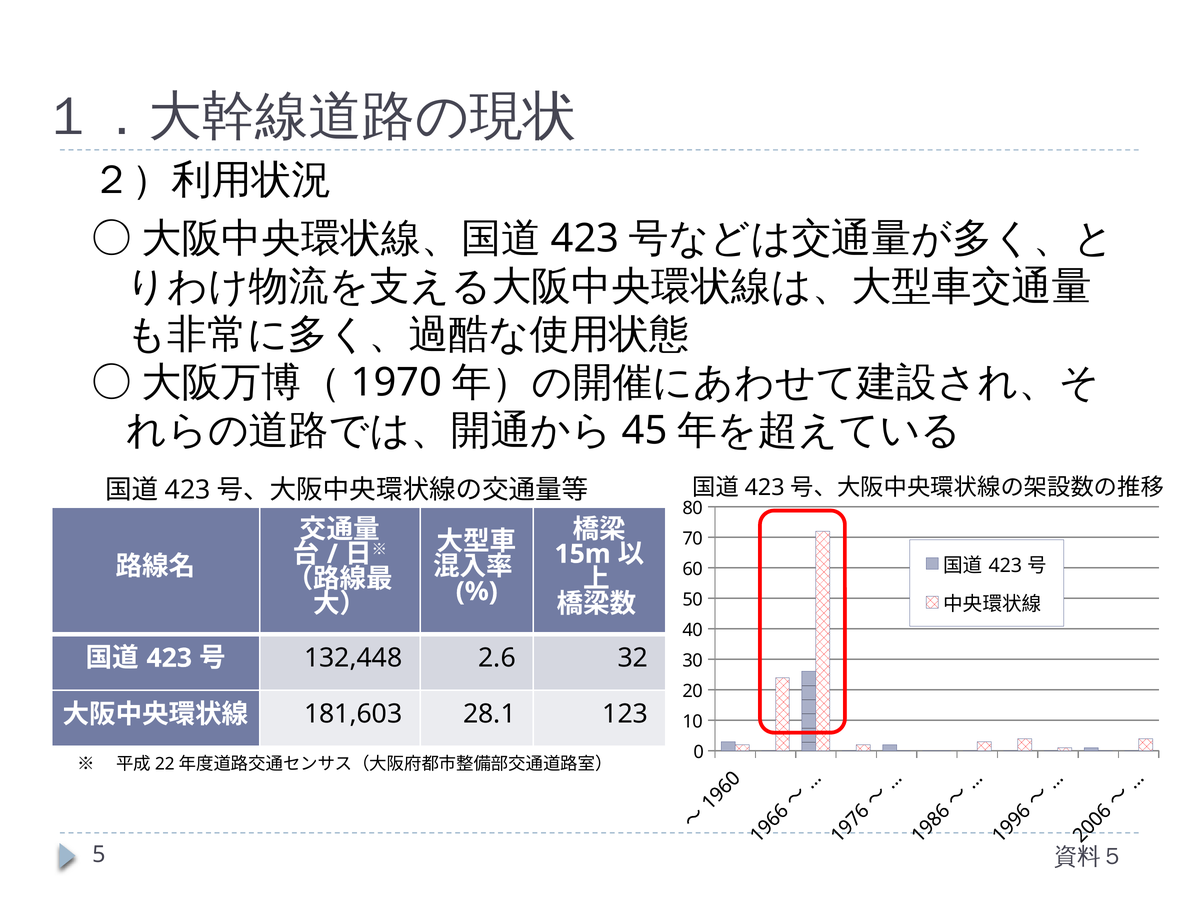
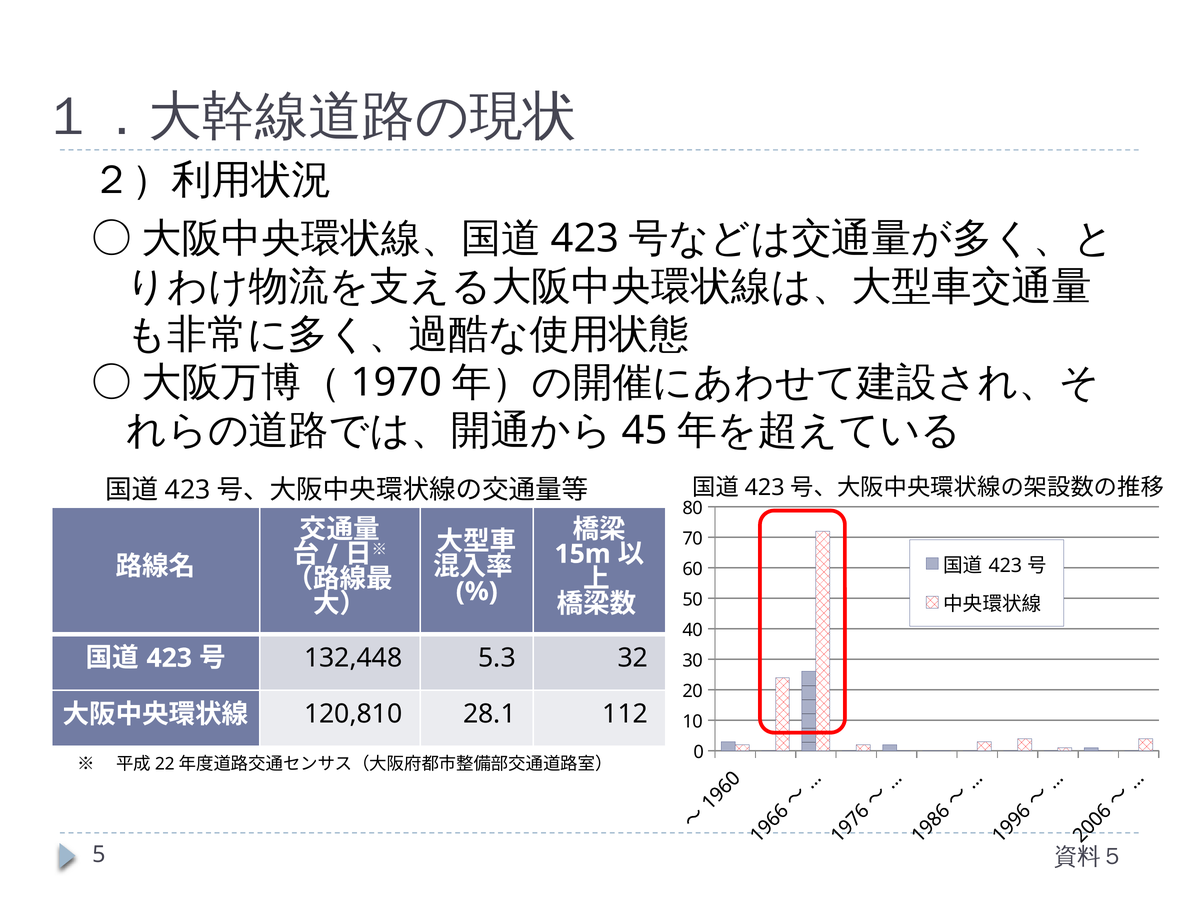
2.6: 2.6 -> 5.3
181,603: 181,603 -> 120,810
123: 123 -> 112
